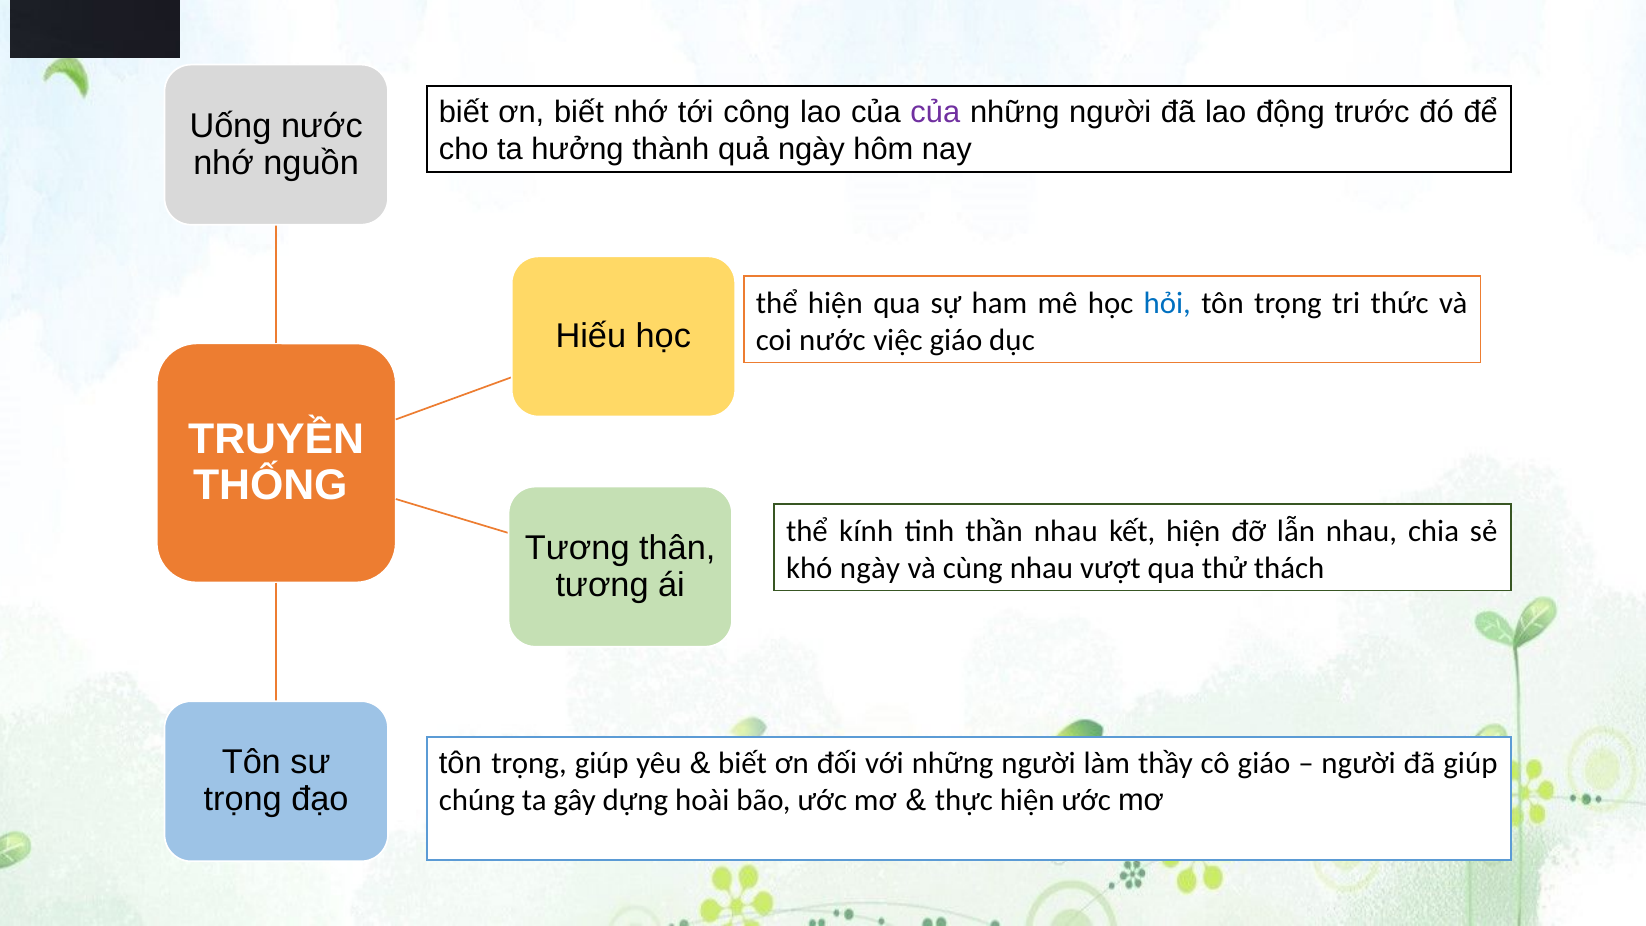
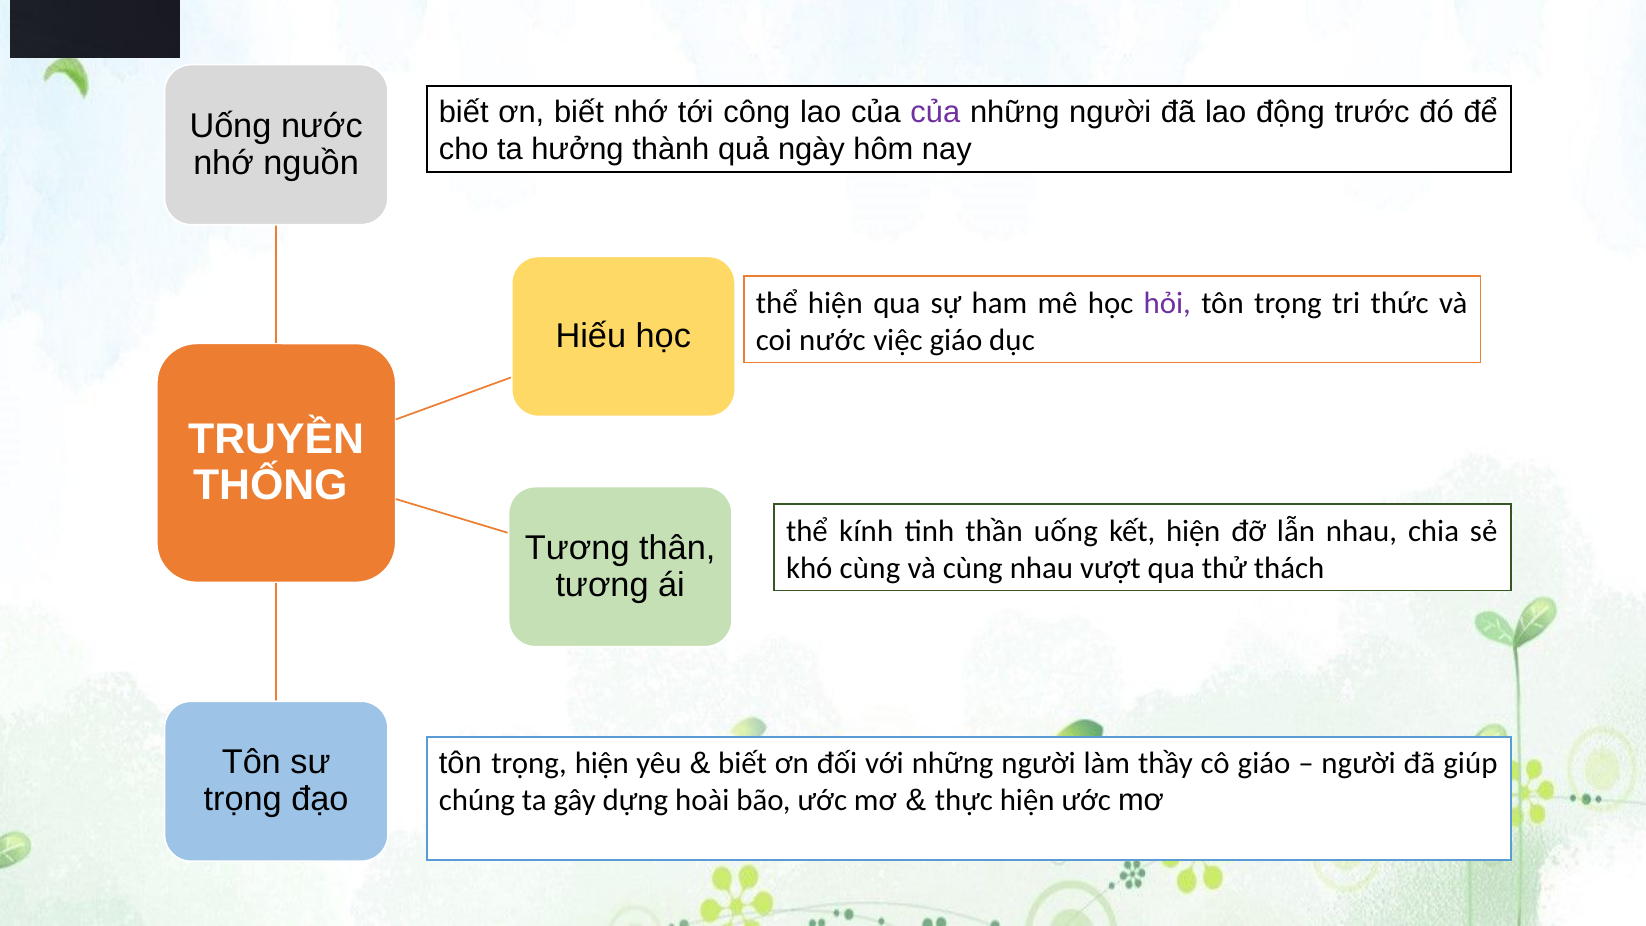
hỏi colour: blue -> purple
thần nhau: nhau -> uống
khó ngày: ngày -> cùng
trọng giúp: giúp -> hiện
